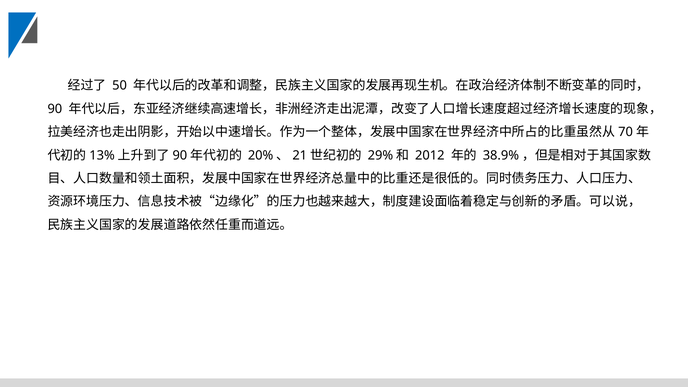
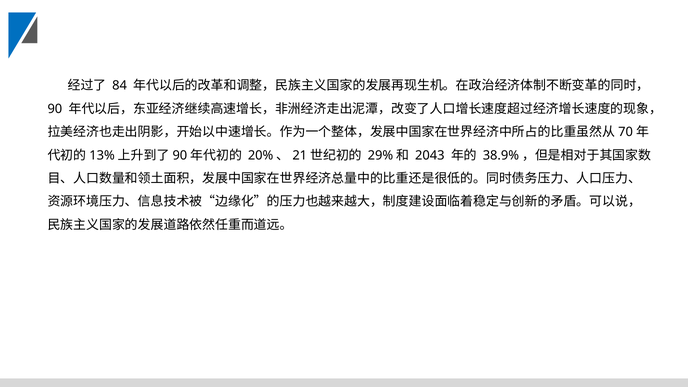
50: 50 -> 84
2012: 2012 -> 2043
